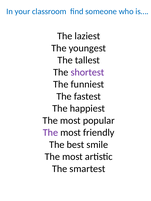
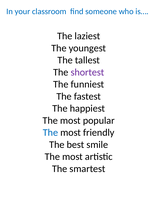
The at (50, 133) colour: purple -> blue
